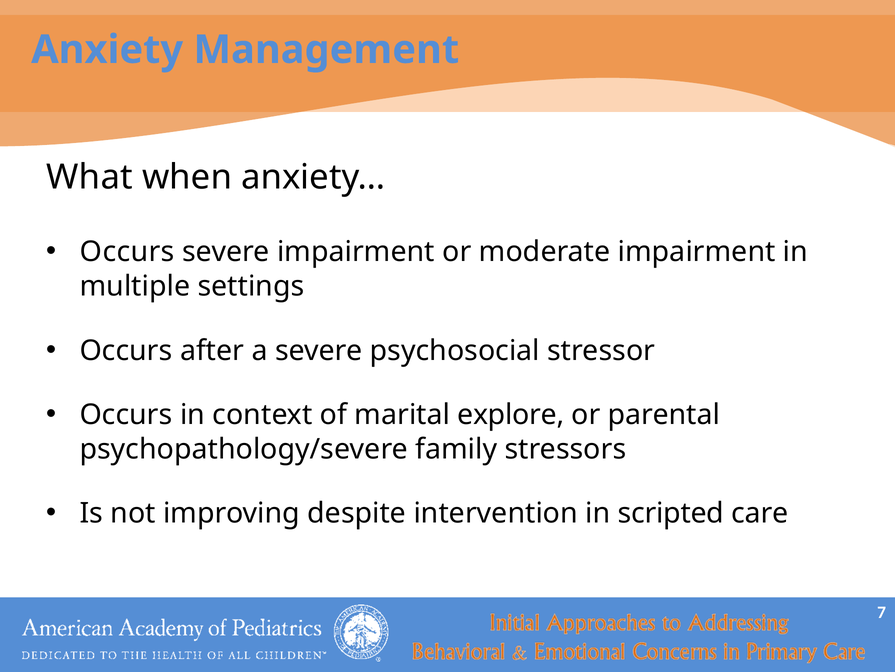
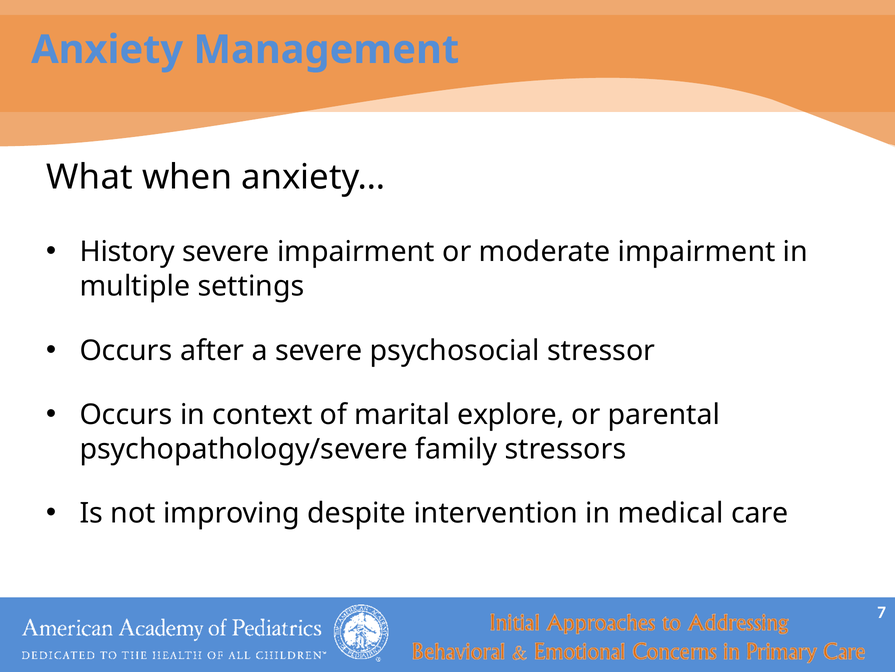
Occurs at (127, 252): Occurs -> History
scripted: scripted -> medical
